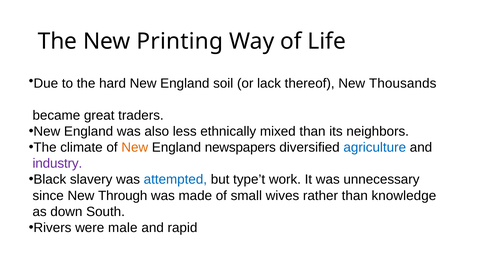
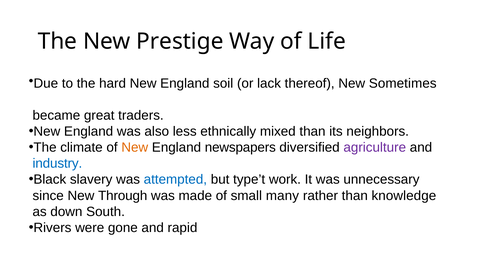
Printing: Printing -> Prestige
Thousands: Thousands -> Sometimes
agriculture colour: blue -> purple
industry colour: purple -> blue
wives: wives -> many
male: male -> gone
